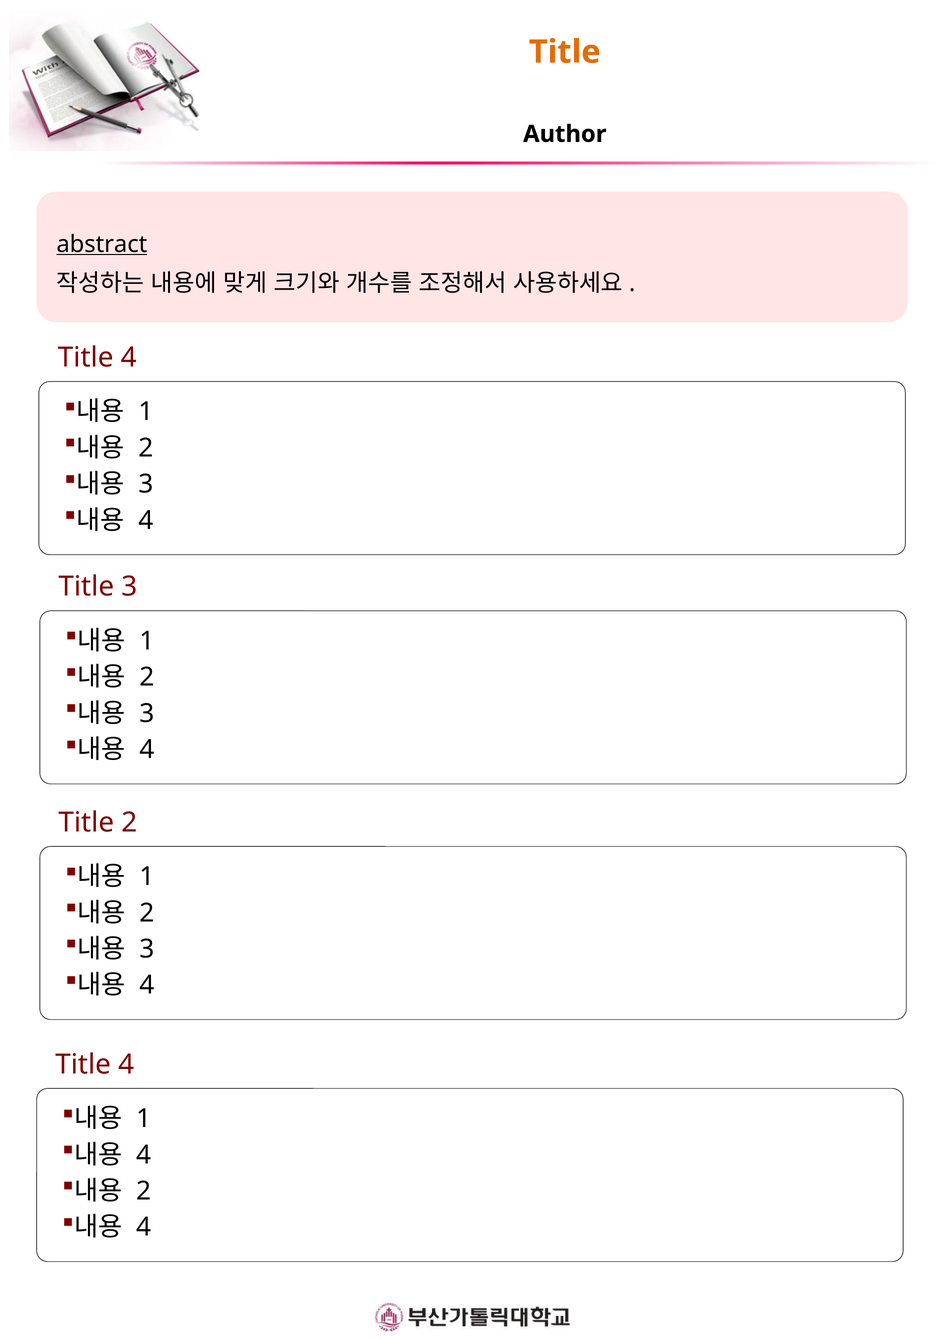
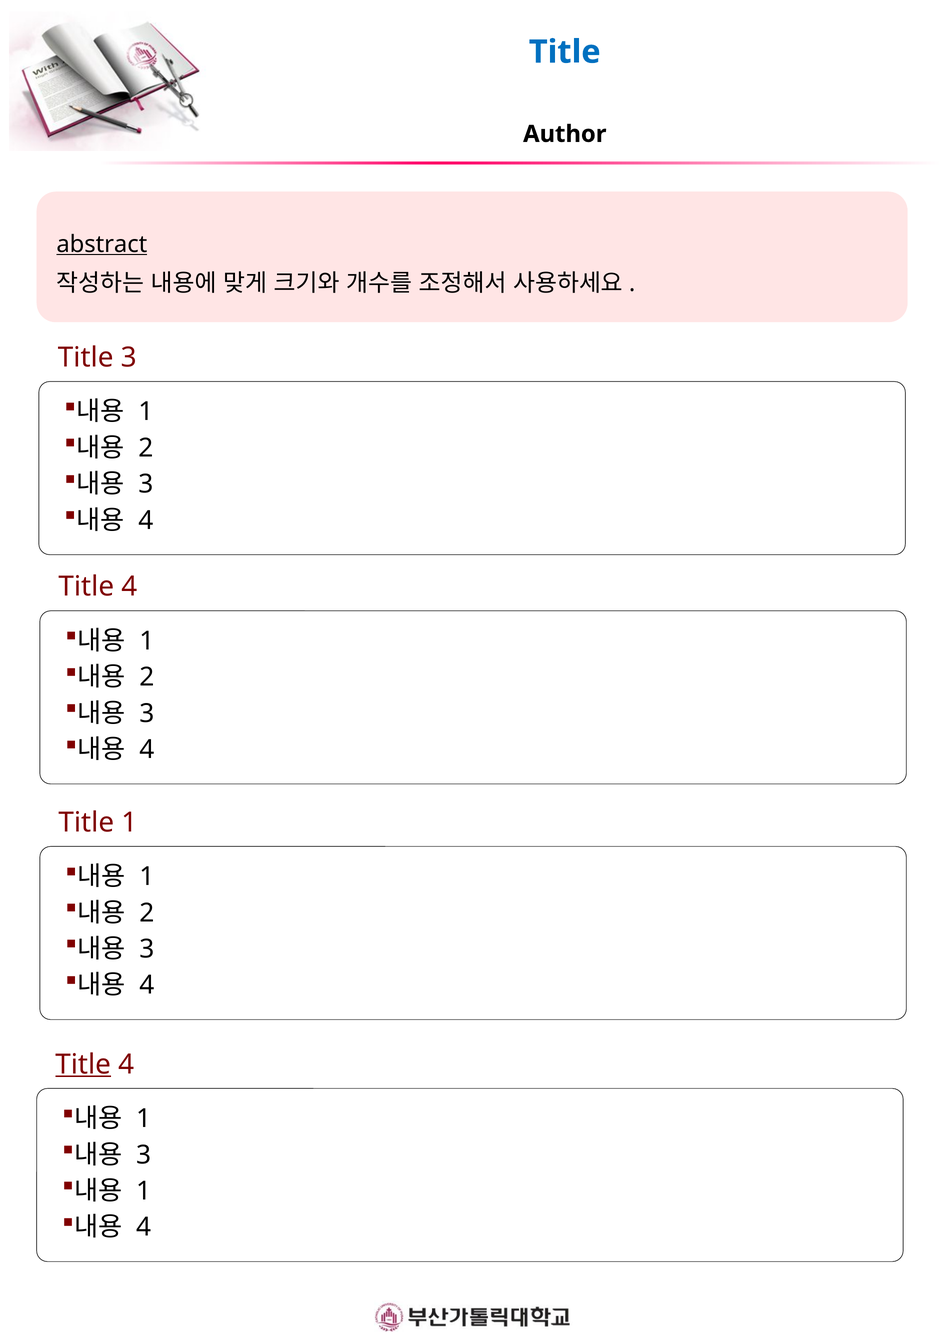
Title at (565, 52) colour: orange -> blue
4 at (129, 358): 4 -> 3
3 at (129, 587): 3 -> 4
Title 2: 2 -> 1
Title at (83, 1065) underline: none -> present
4 at (144, 1155): 4 -> 3
2 at (144, 1191): 2 -> 1
